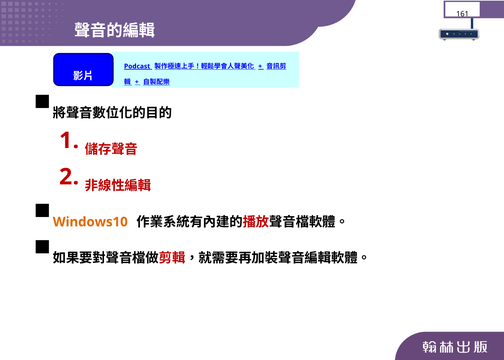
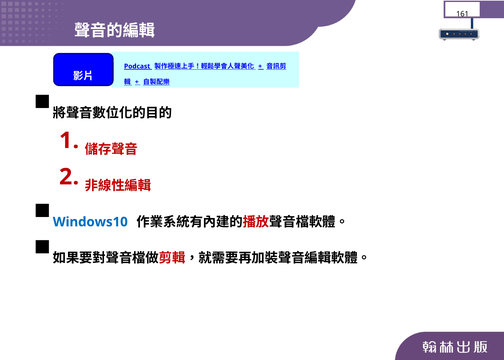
Windows10 colour: orange -> blue
